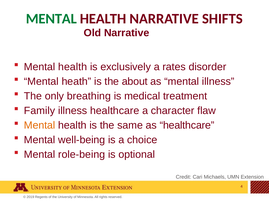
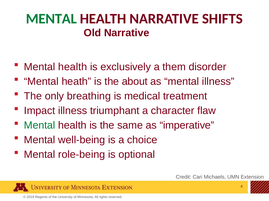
rates: rates -> them
Family: Family -> Impact
illness healthcare: healthcare -> triumphant
Mental at (40, 126) colour: orange -> green
as healthcare: healthcare -> imperative
